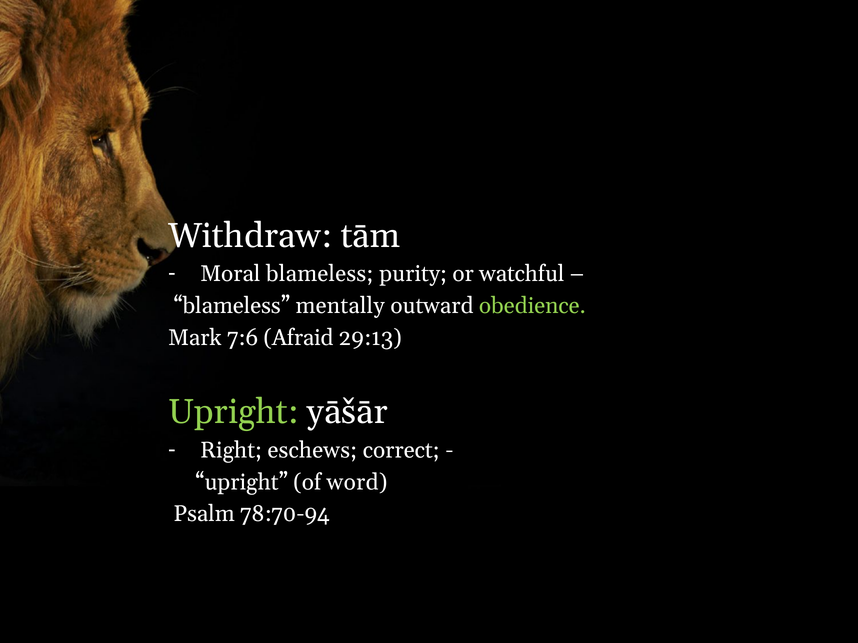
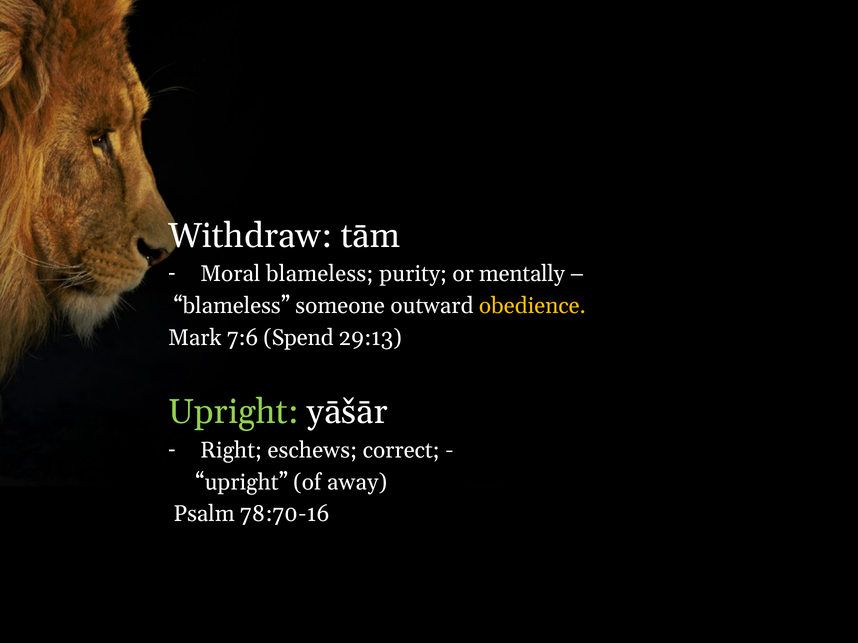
watchful: watchful -> mentally
mentally: mentally -> someone
obedience colour: light green -> yellow
Afraid: Afraid -> Spend
word: word -> away
78:70-94: 78:70-94 -> 78:70-16
